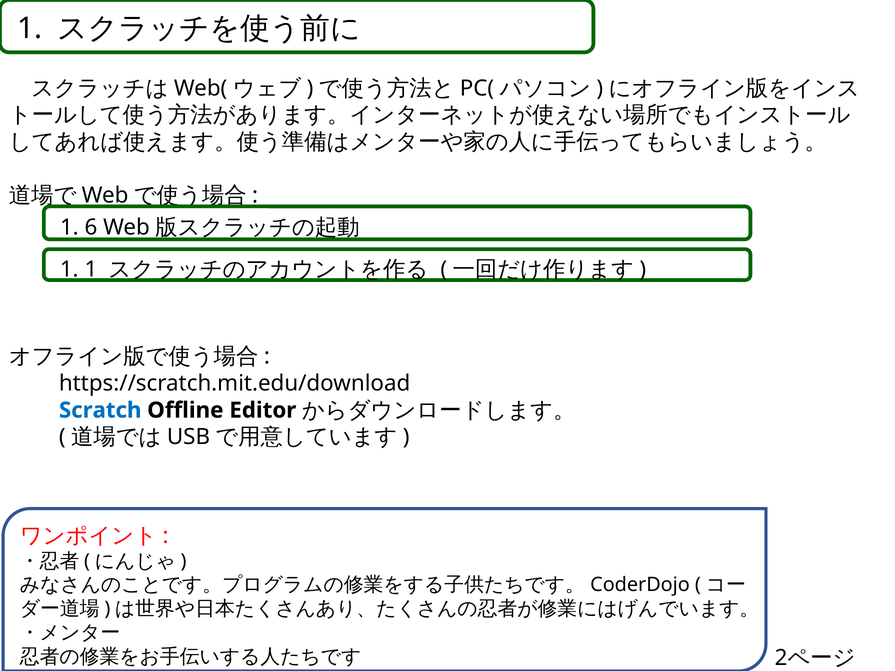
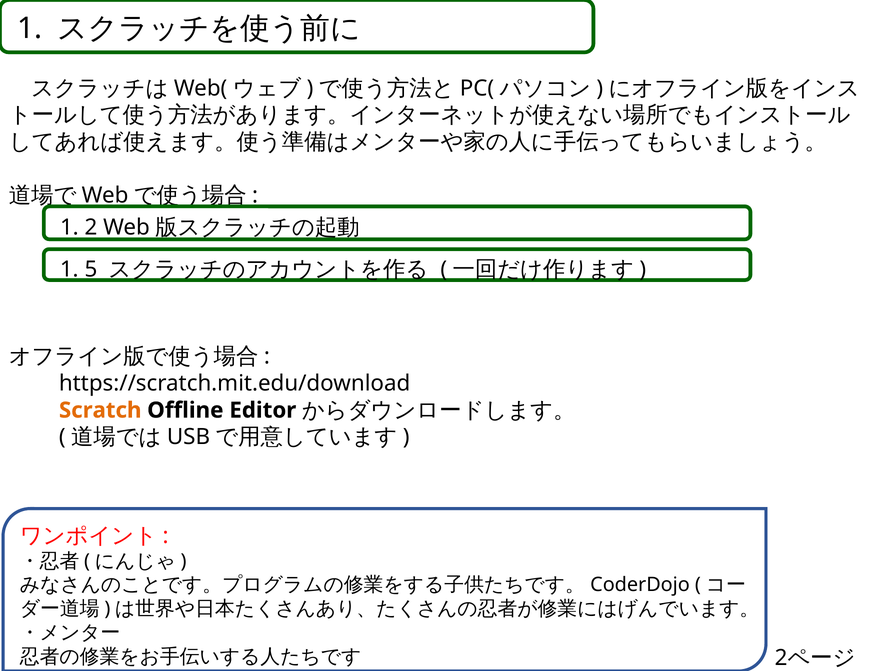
6: 6 -> 2
1 1: 1 -> 5
Scratch colour: blue -> orange
